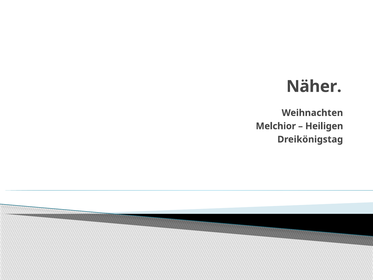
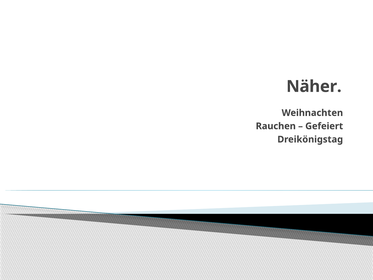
Melchior: Melchior -> Rauchen
Heiligen: Heiligen -> Gefeiert
